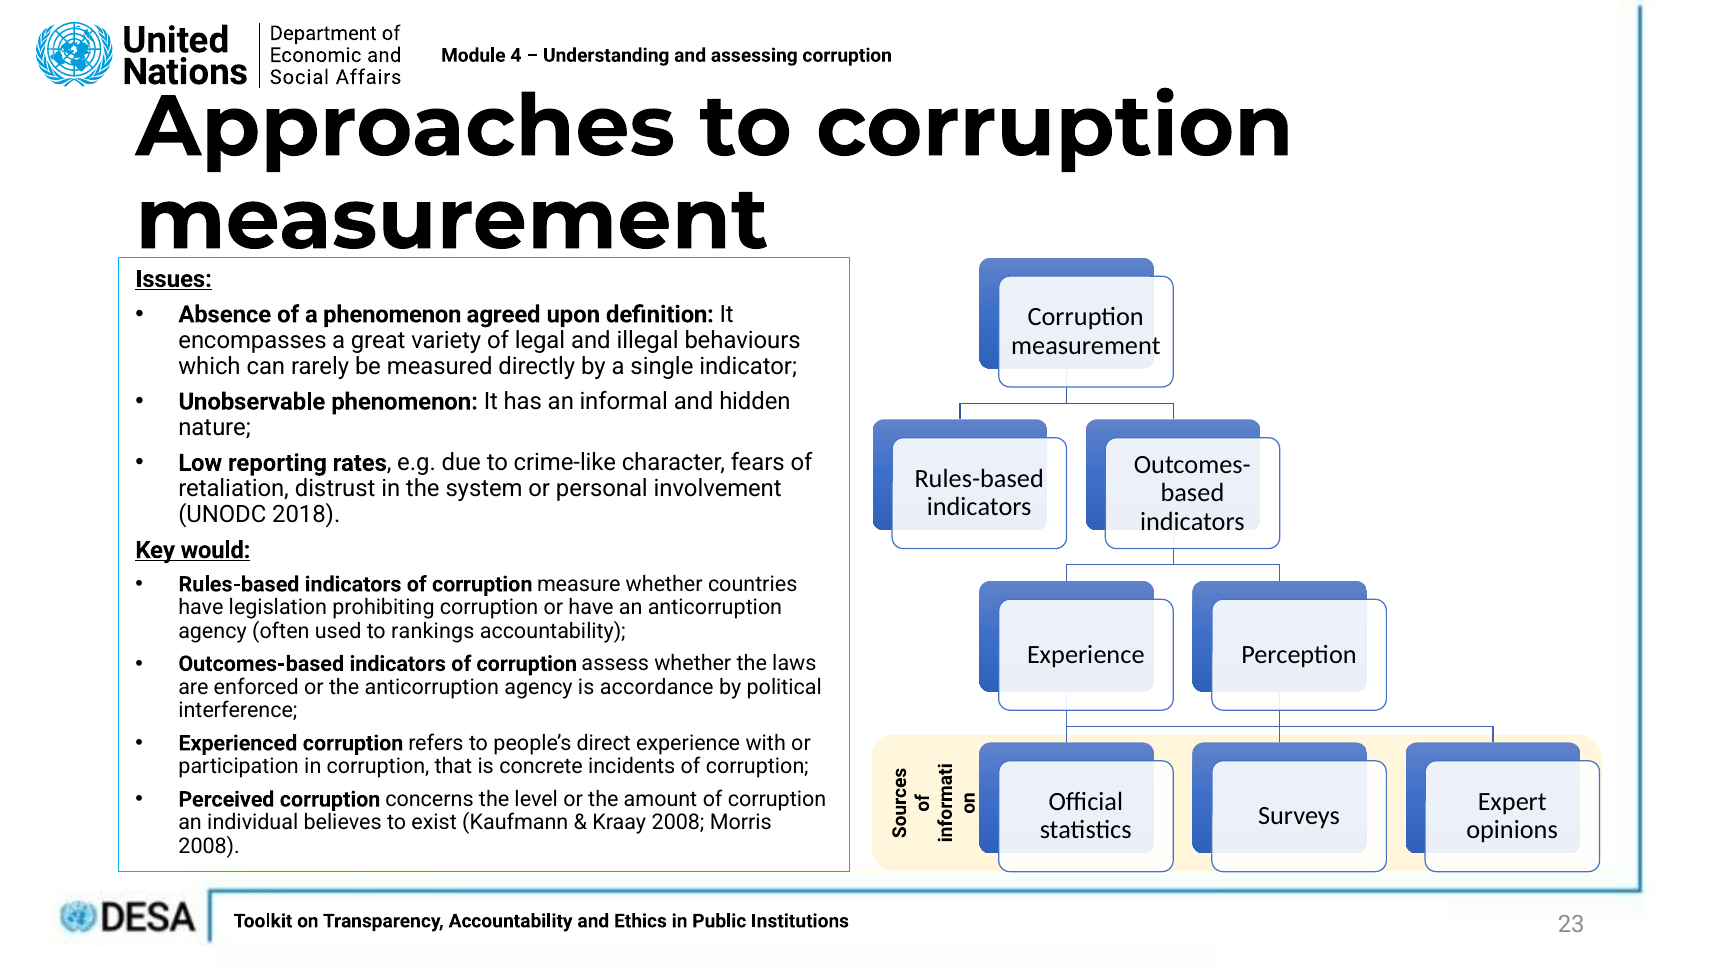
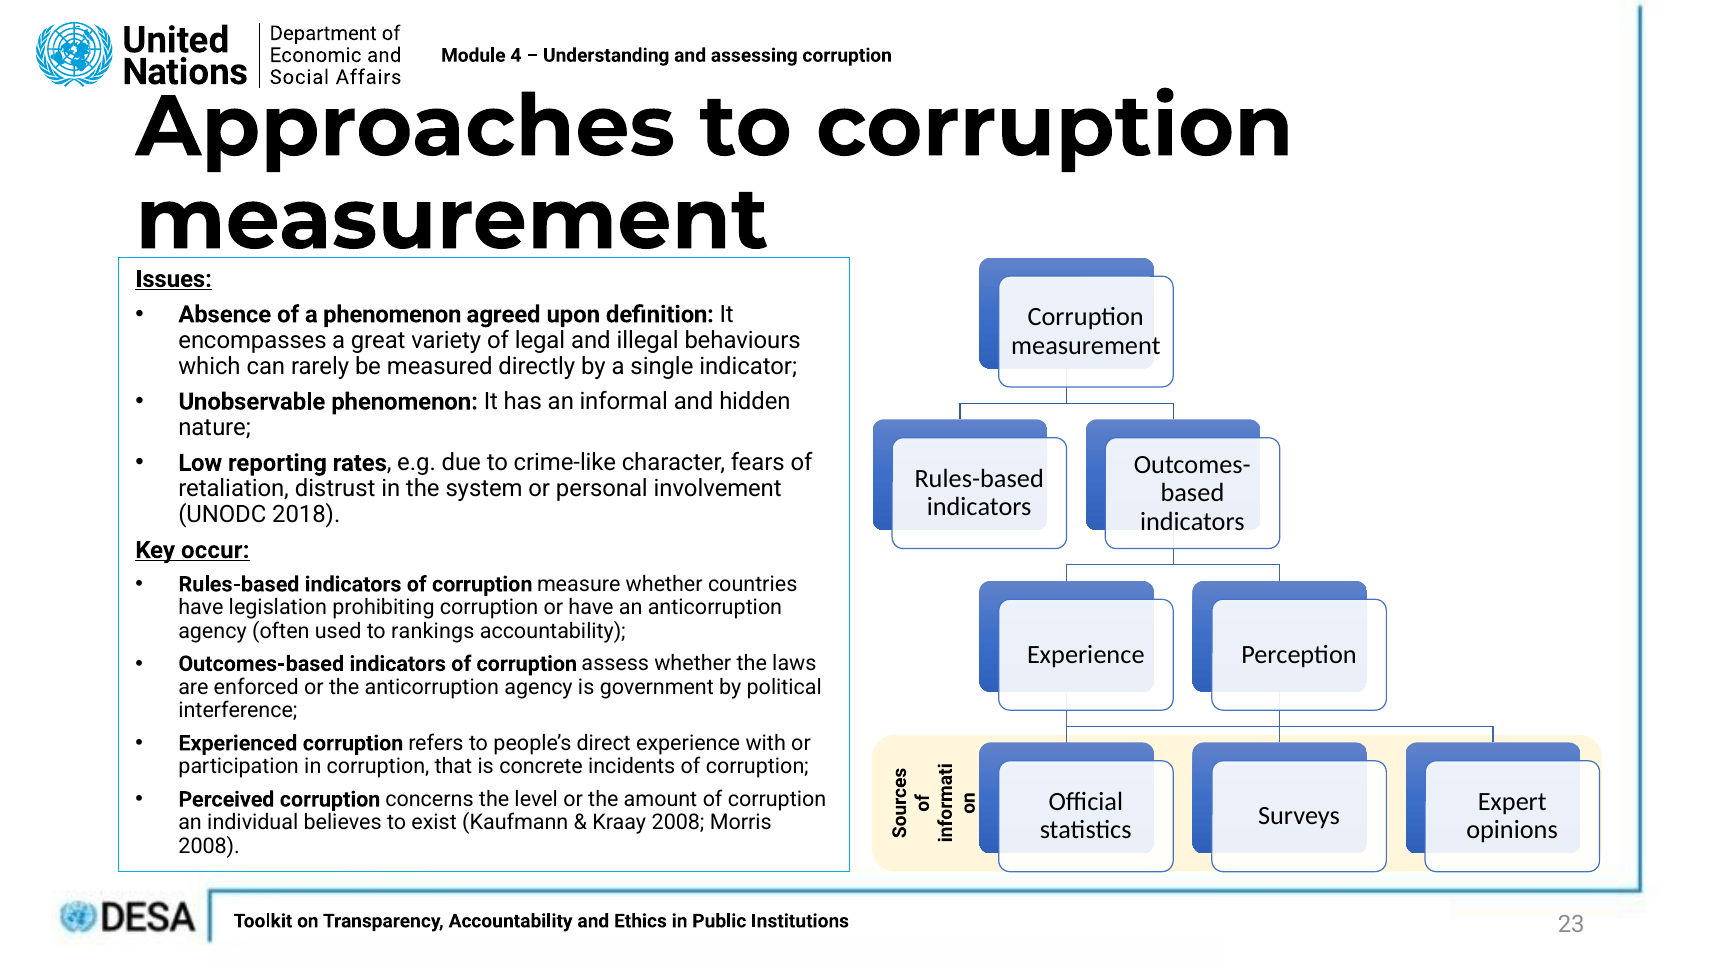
would: would -> occur
accordance: accordance -> government
